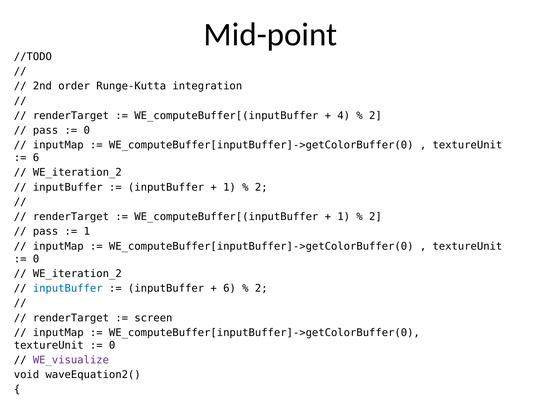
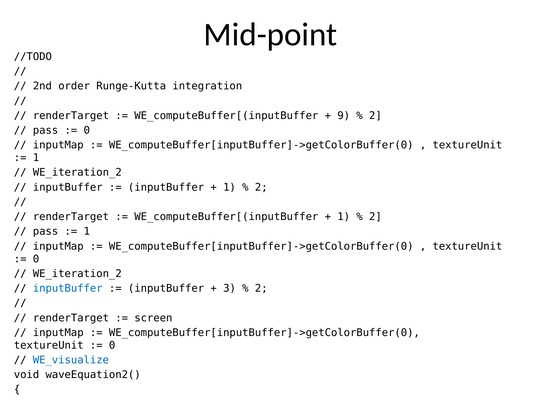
4: 4 -> 9
6 at (36, 158): 6 -> 1
6 at (230, 288): 6 -> 3
WE_visualize colour: purple -> blue
